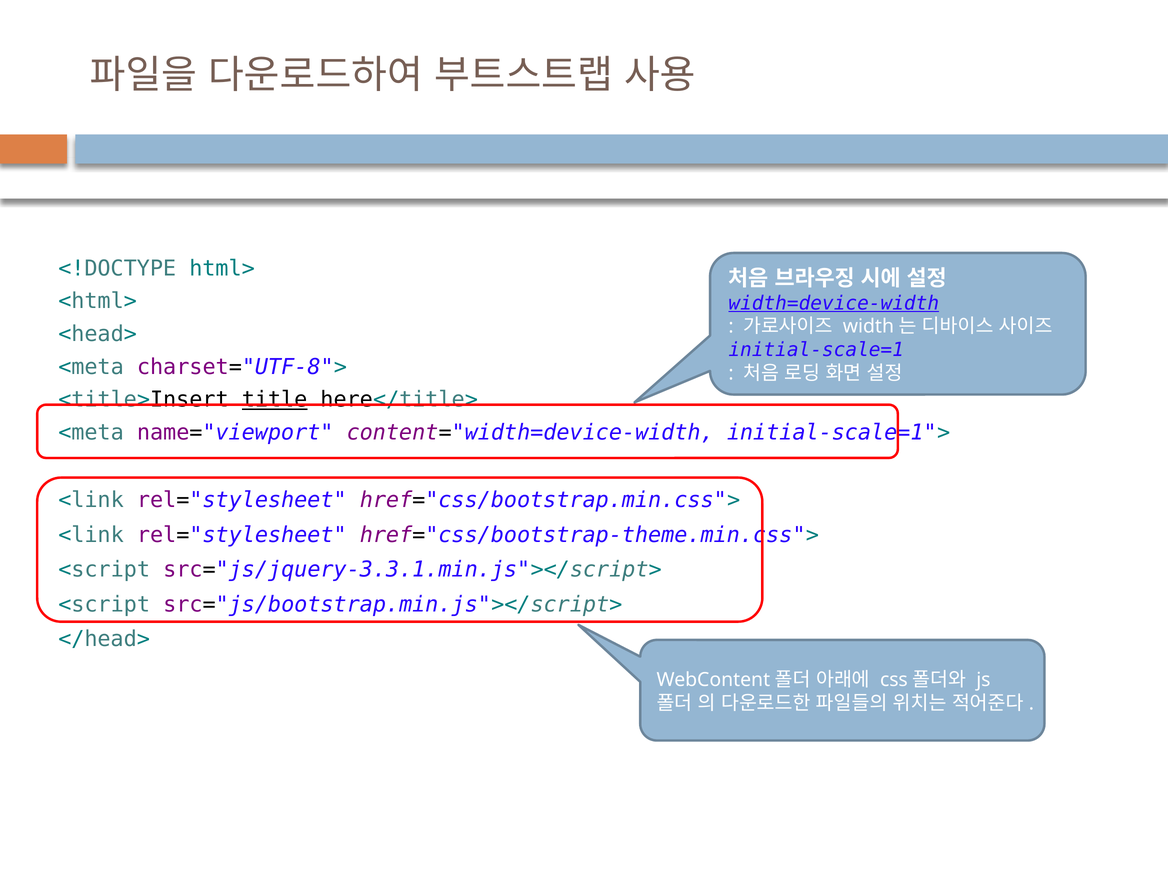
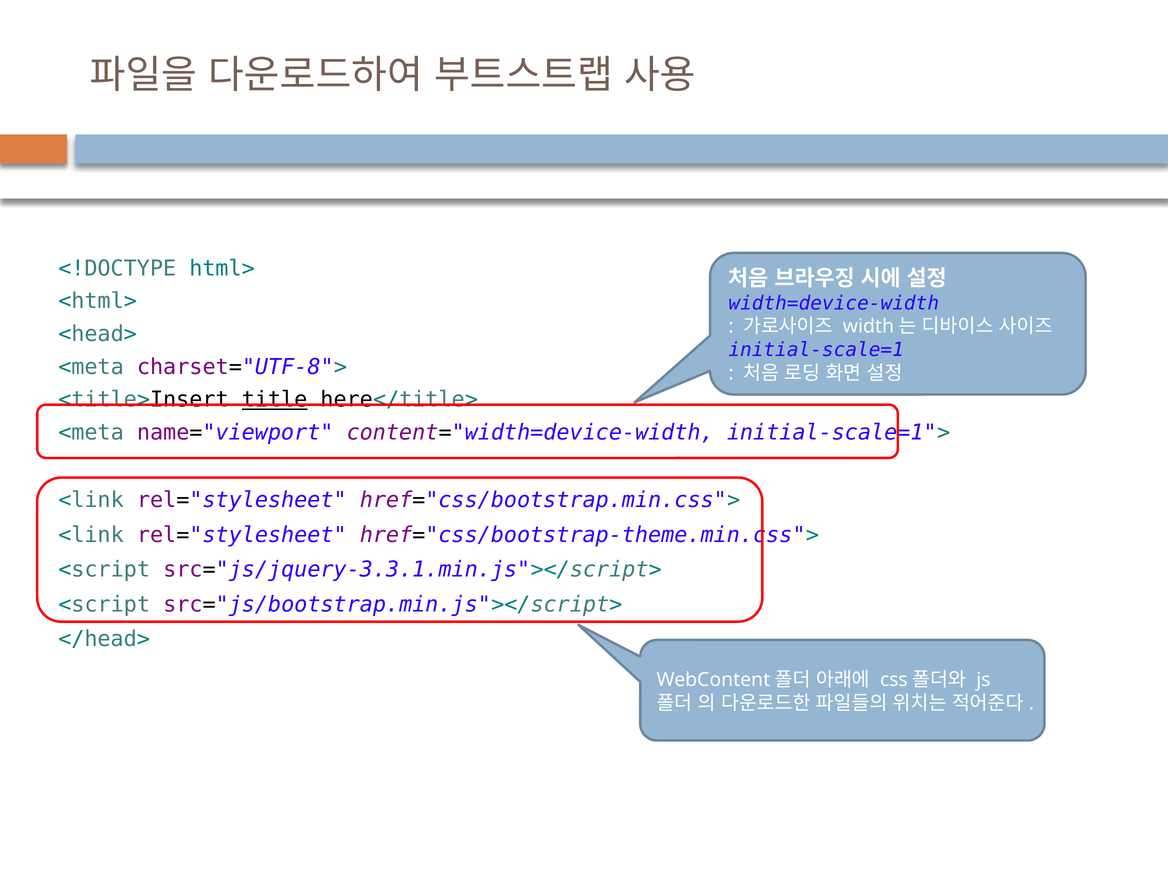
width=device-width underline: present -> none
